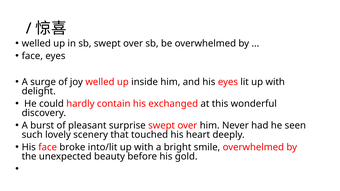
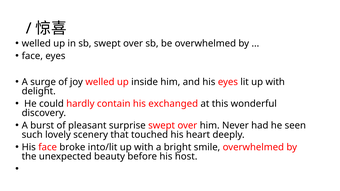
gold: gold -> host
